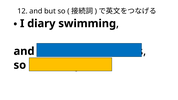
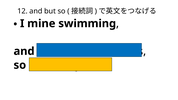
diary: diary -> mine
